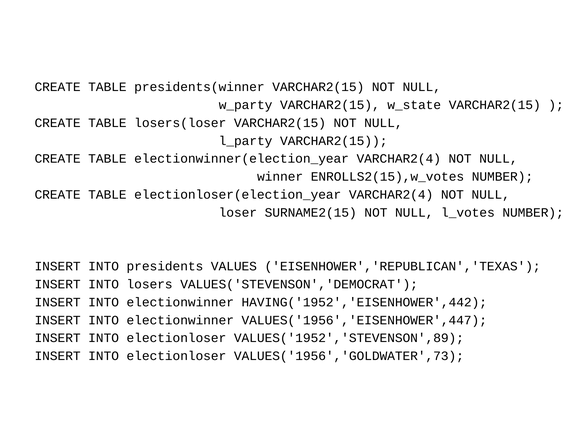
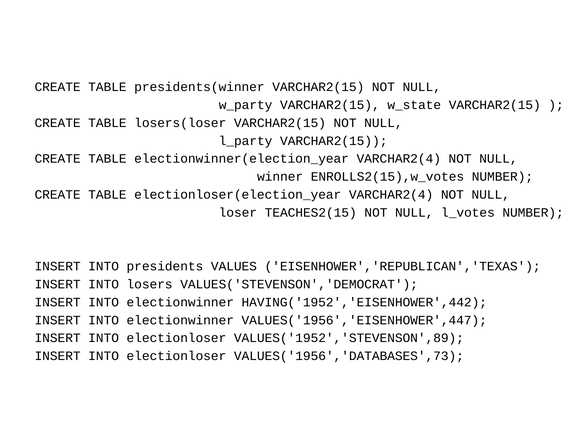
SURNAME2(15: SURNAME2(15 -> TEACHES2(15
VALUES('1956','GOLDWATER',73: VALUES('1956','GOLDWATER',73 -> VALUES('1956','DATABASES',73
